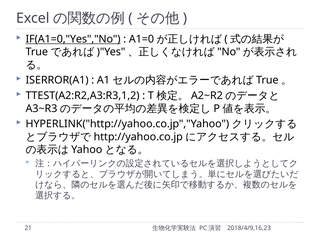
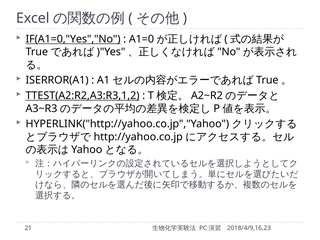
TTEST(A2:R2,A3:R3,1,2 underline: none -> present
